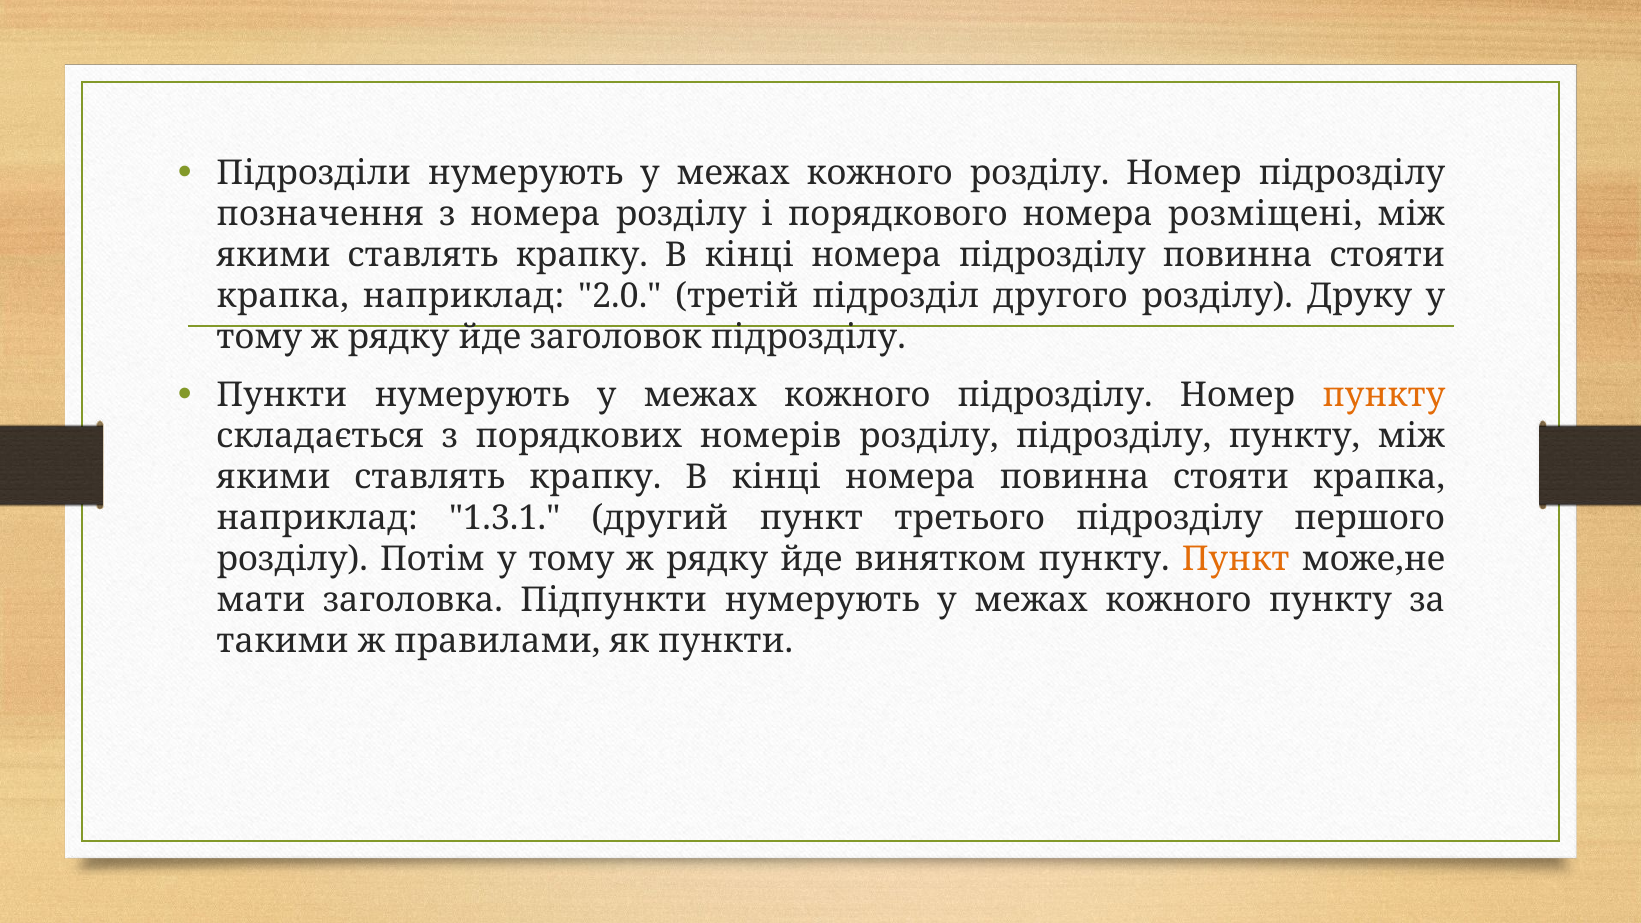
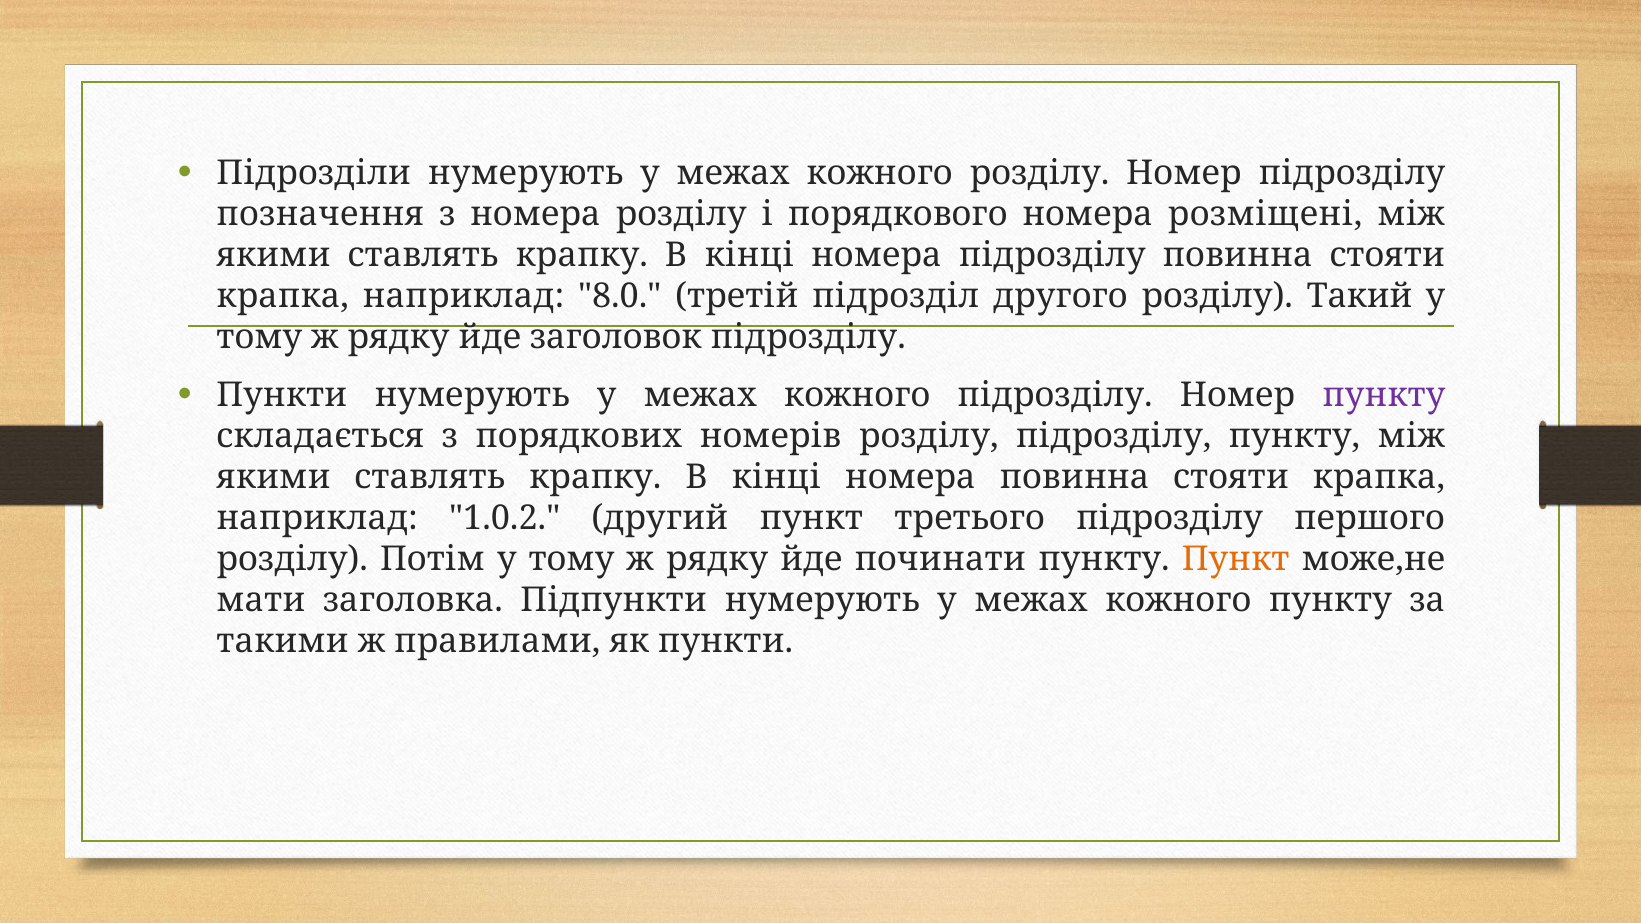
2.0: 2.0 -> 8.0
Друку: Друку -> Такий
пункту at (1384, 395) colour: orange -> purple
1.3.1: 1.3.1 -> 1.0.2
винятком: винятком -> починати
